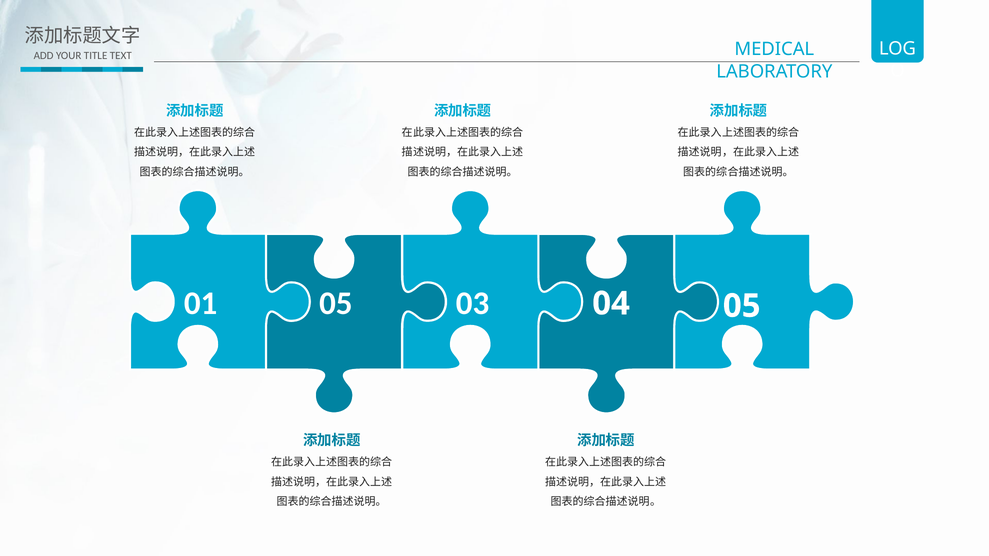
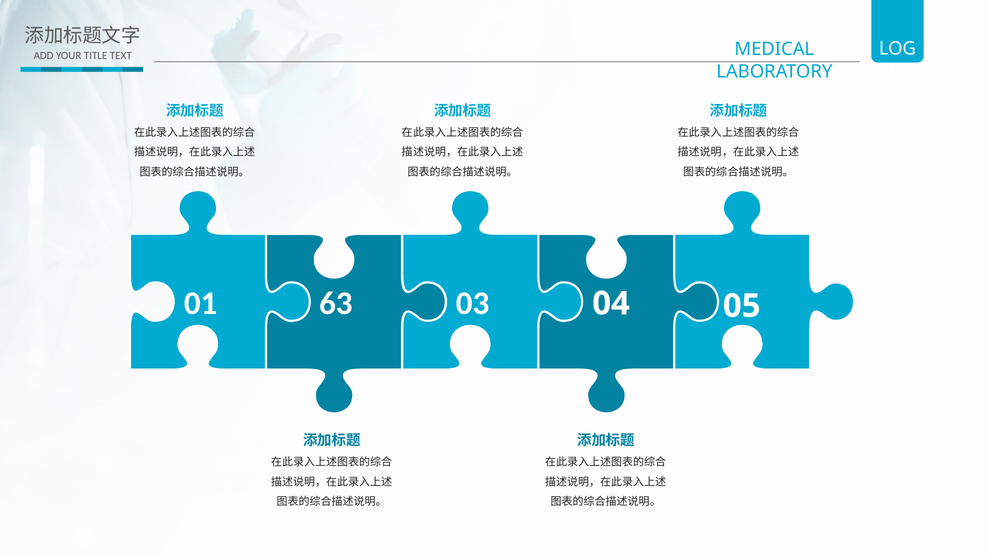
01 05: 05 -> 63
